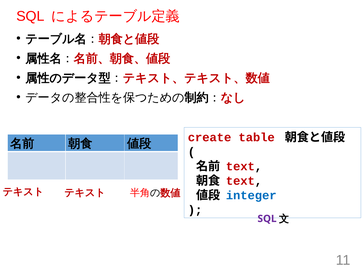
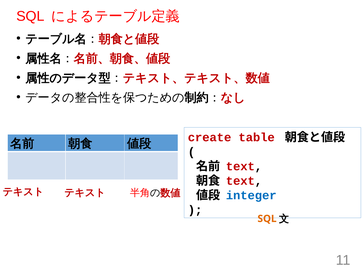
SQL at (267, 218) colour: purple -> orange
